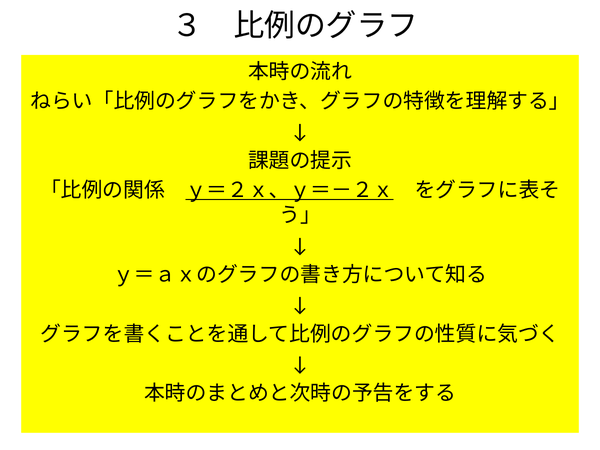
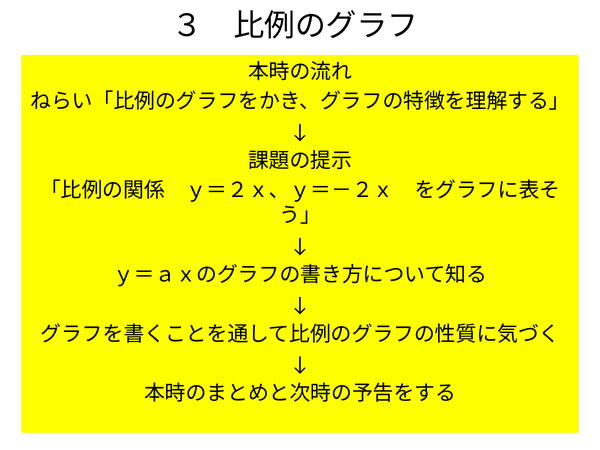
ｙ＝２ｘ、ｙ＝－２ｘ underline: present -> none
